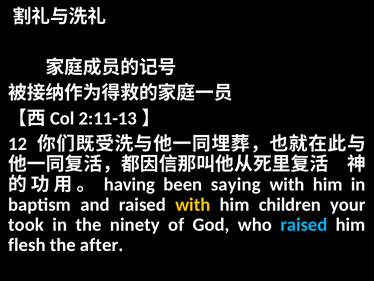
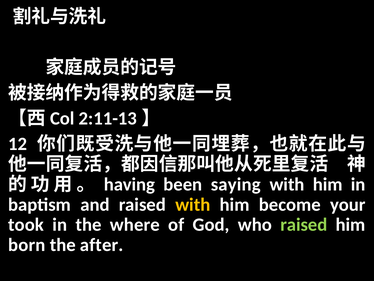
children: children -> become
ninety: ninety -> where
raised at (304, 224) colour: light blue -> light green
flesh: flesh -> born
